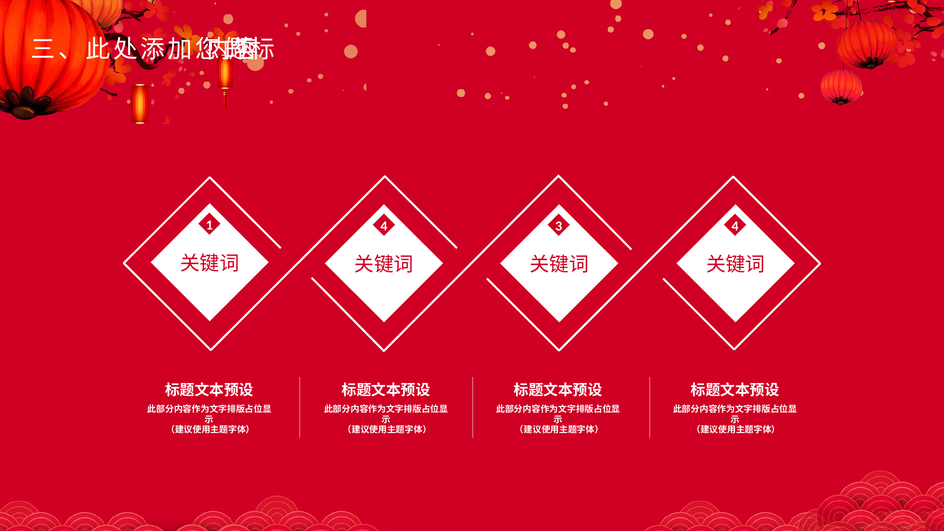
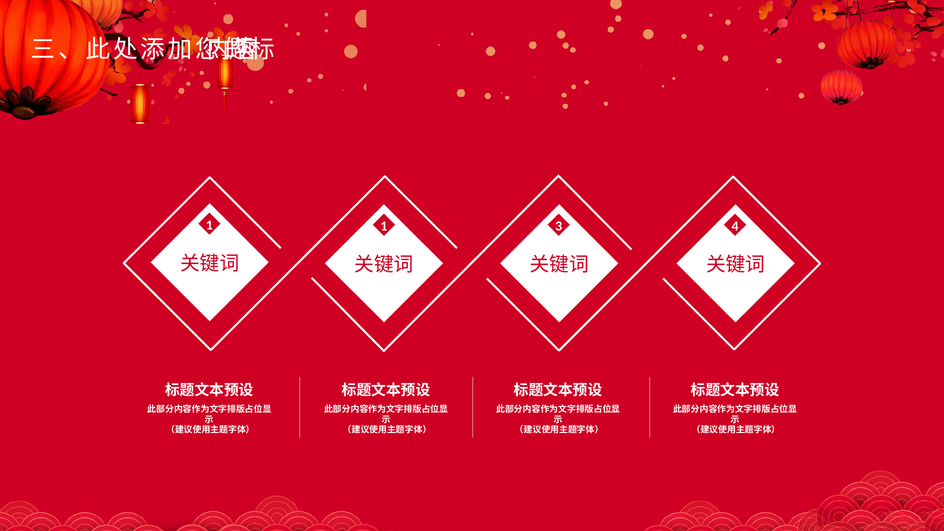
1 4: 4 -> 1
